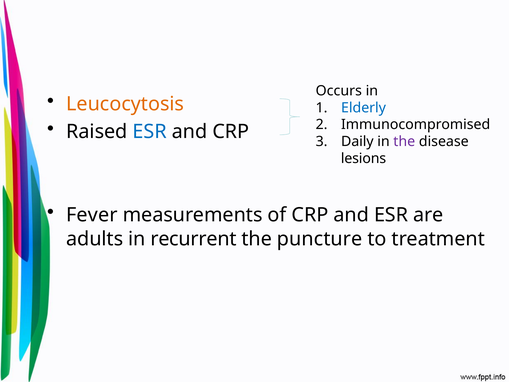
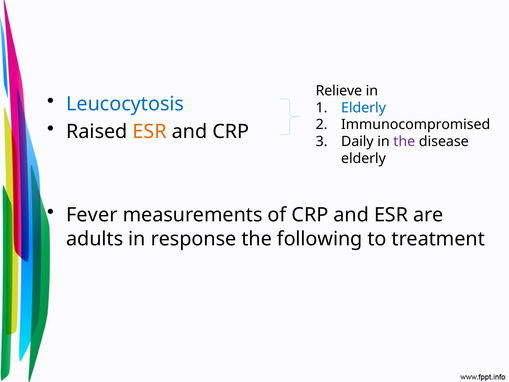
Occurs: Occurs -> Relieve
Leucocytosis colour: orange -> blue
ESR at (150, 132) colour: blue -> orange
lesions at (363, 159): lesions -> elderly
recurrent: recurrent -> response
puncture: puncture -> following
